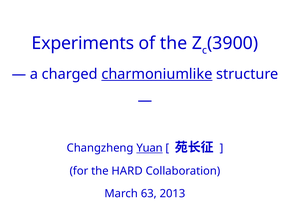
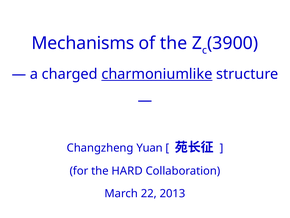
Experiments: Experiments -> Mechanisms
Yuan underline: present -> none
63: 63 -> 22
